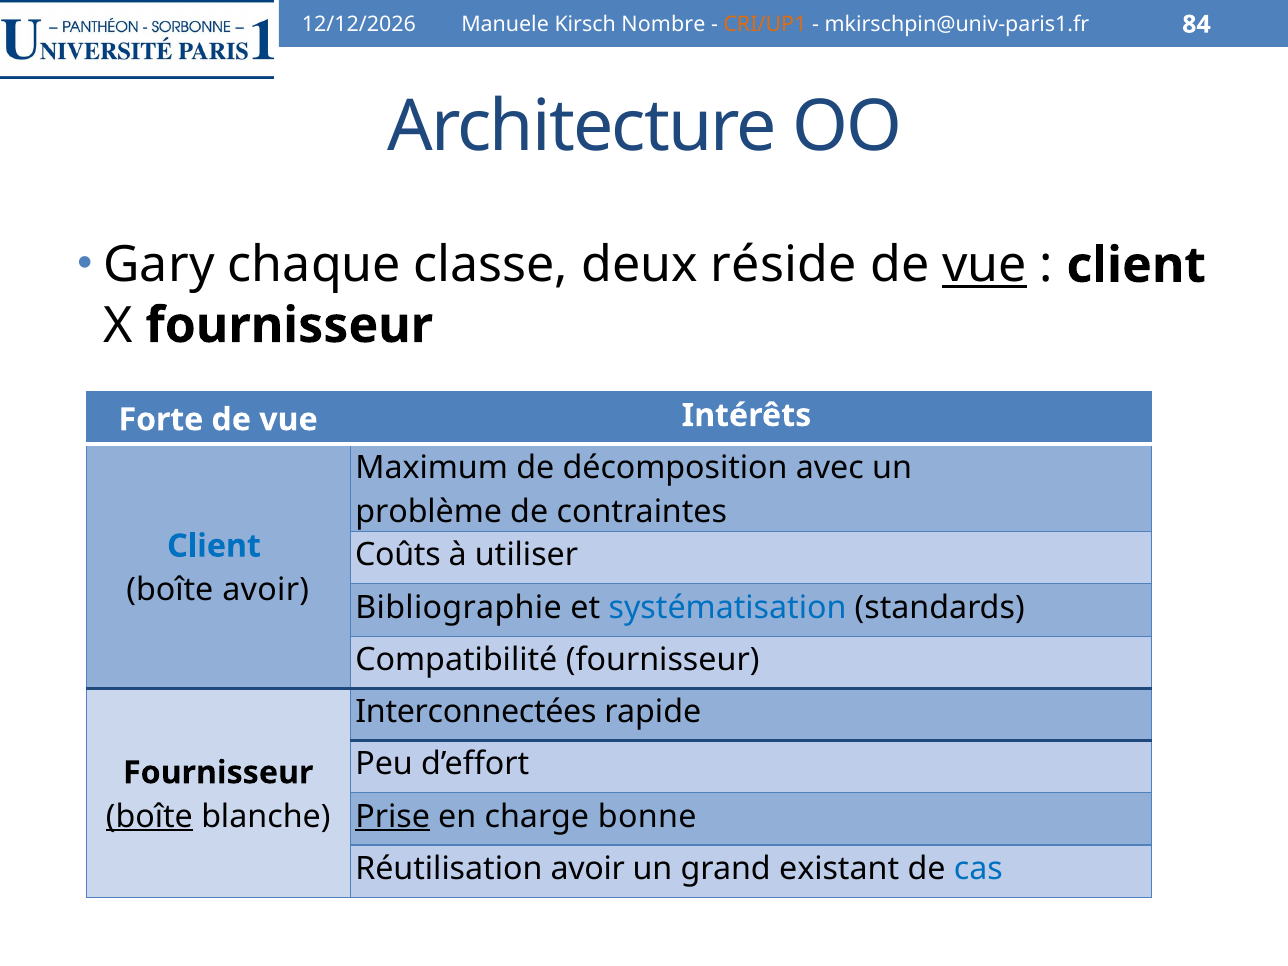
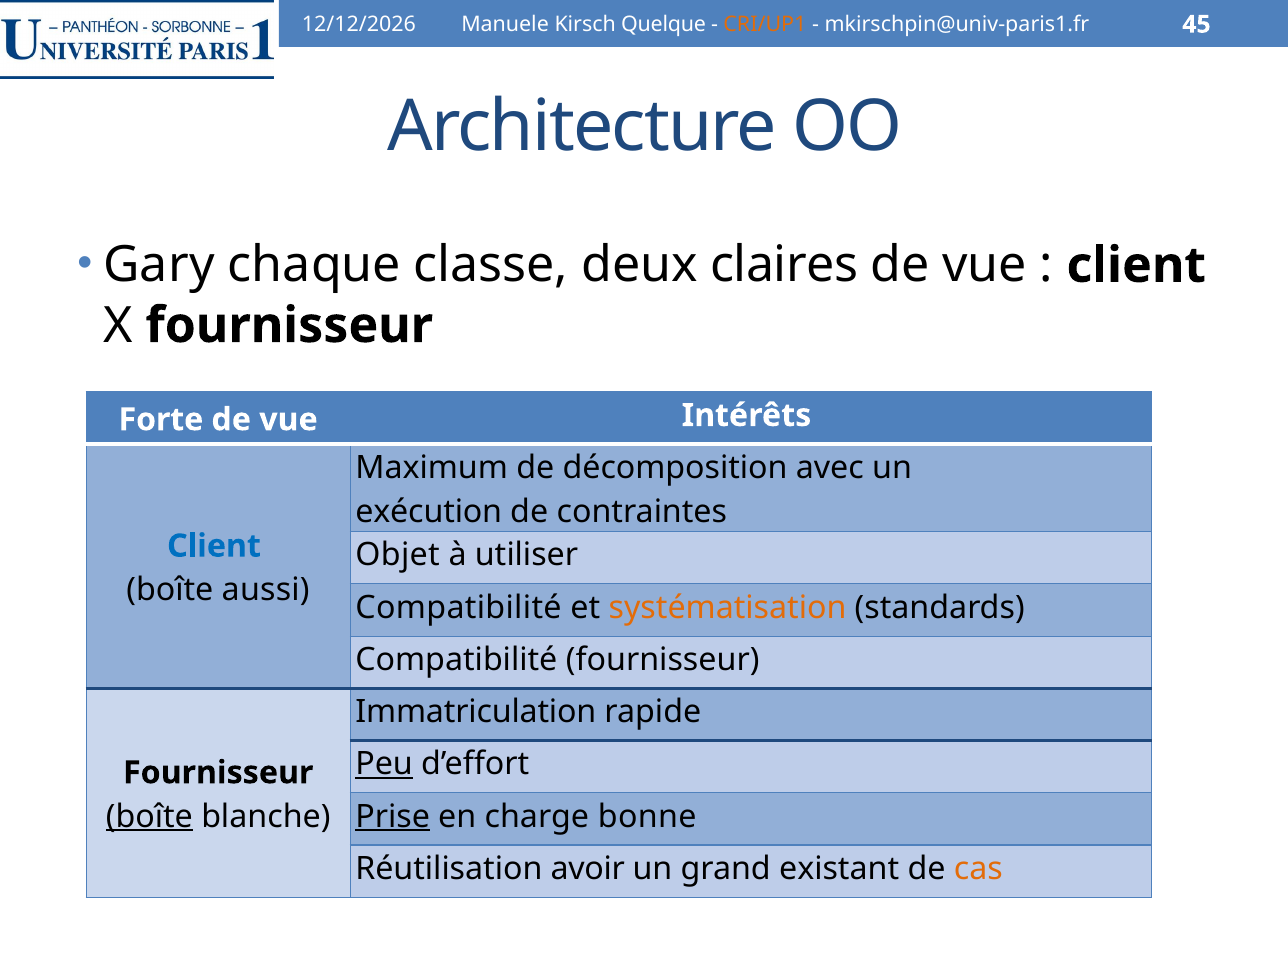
Nombre: Nombre -> Quelque
84: 84 -> 45
réside: réside -> claires
vue at (985, 265) underline: present -> none
problème: problème -> exécution
Coûts: Coûts -> Objet
boîte avoir: avoir -> aussi
Bibliographie at (459, 608): Bibliographie -> Compatibilité
systématisation colour: blue -> orange
Interconnectées: Interconnectées -> Immatriculation
Peu underline: none -> present
cas colour: blue -> orange
